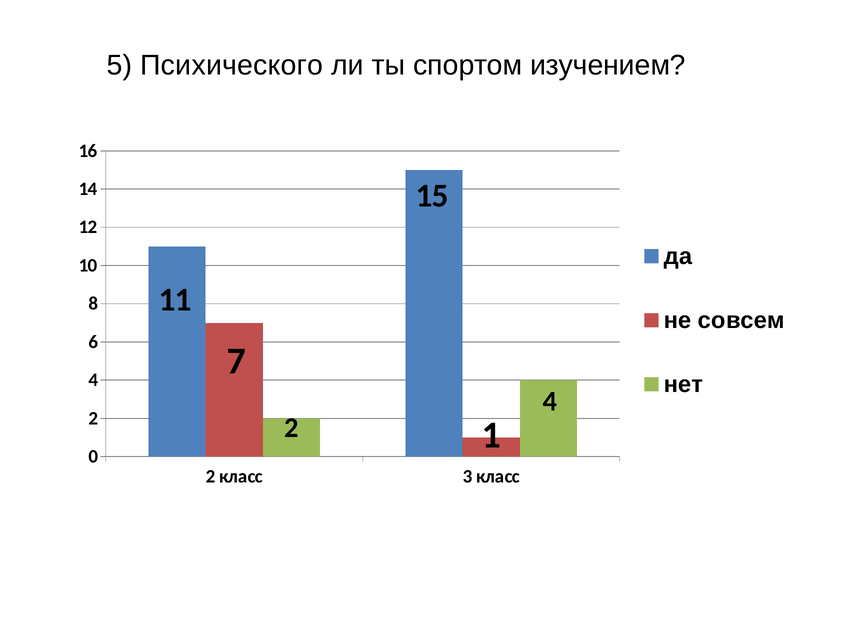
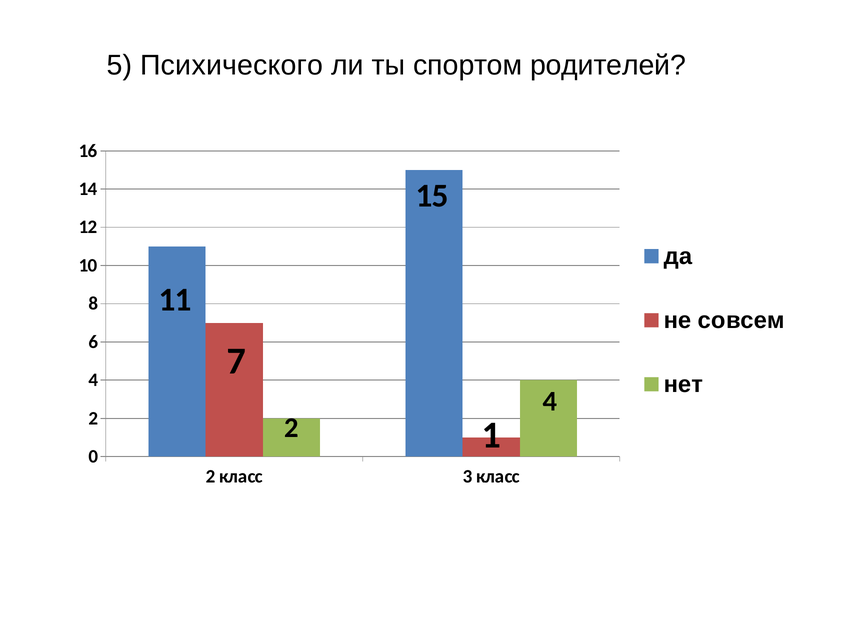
изучением: изучением -> родителей
